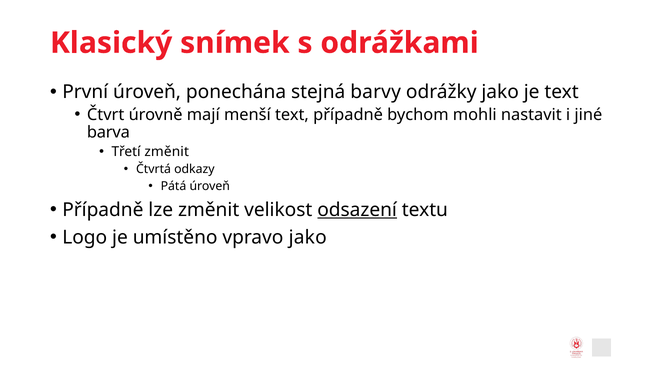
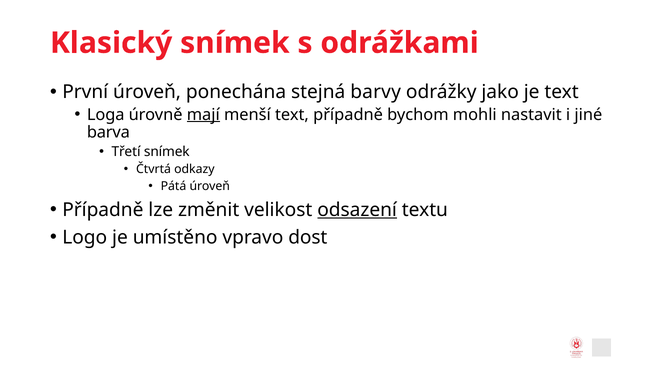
Čtvrt: Čtvrt -> Loga
mají underline: none -> present
Třetí změnit: změnit -> snímek
vpravo jako: jako -> dost
